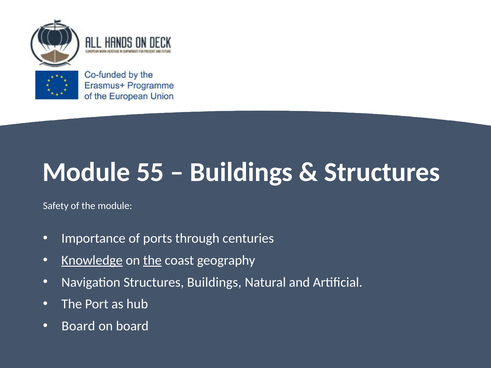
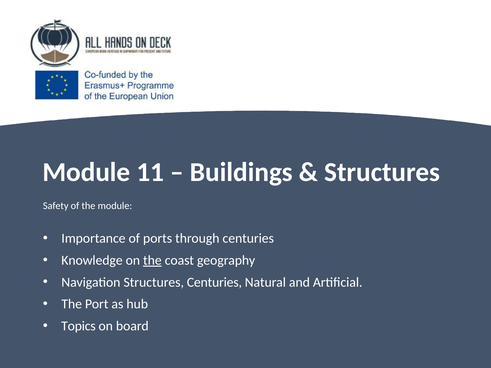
55: 55 -> 11
Knowledge underline: present -> none
Structures Buildings: Buildings -> Centuries
Board at (78, 326): Board -> Topics
